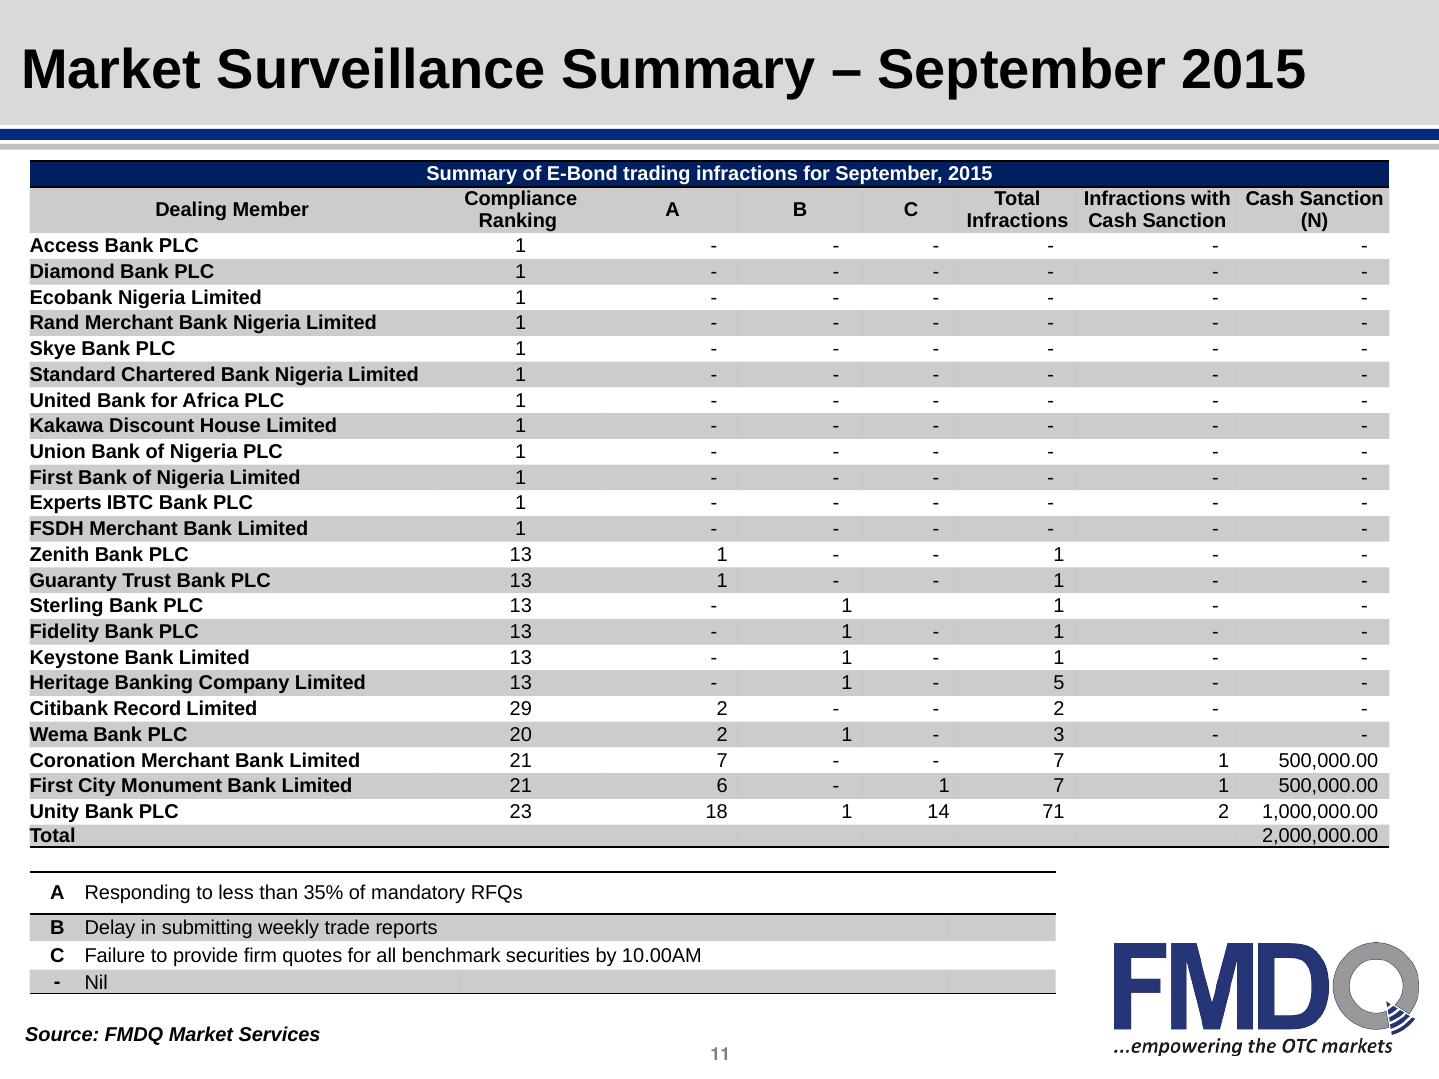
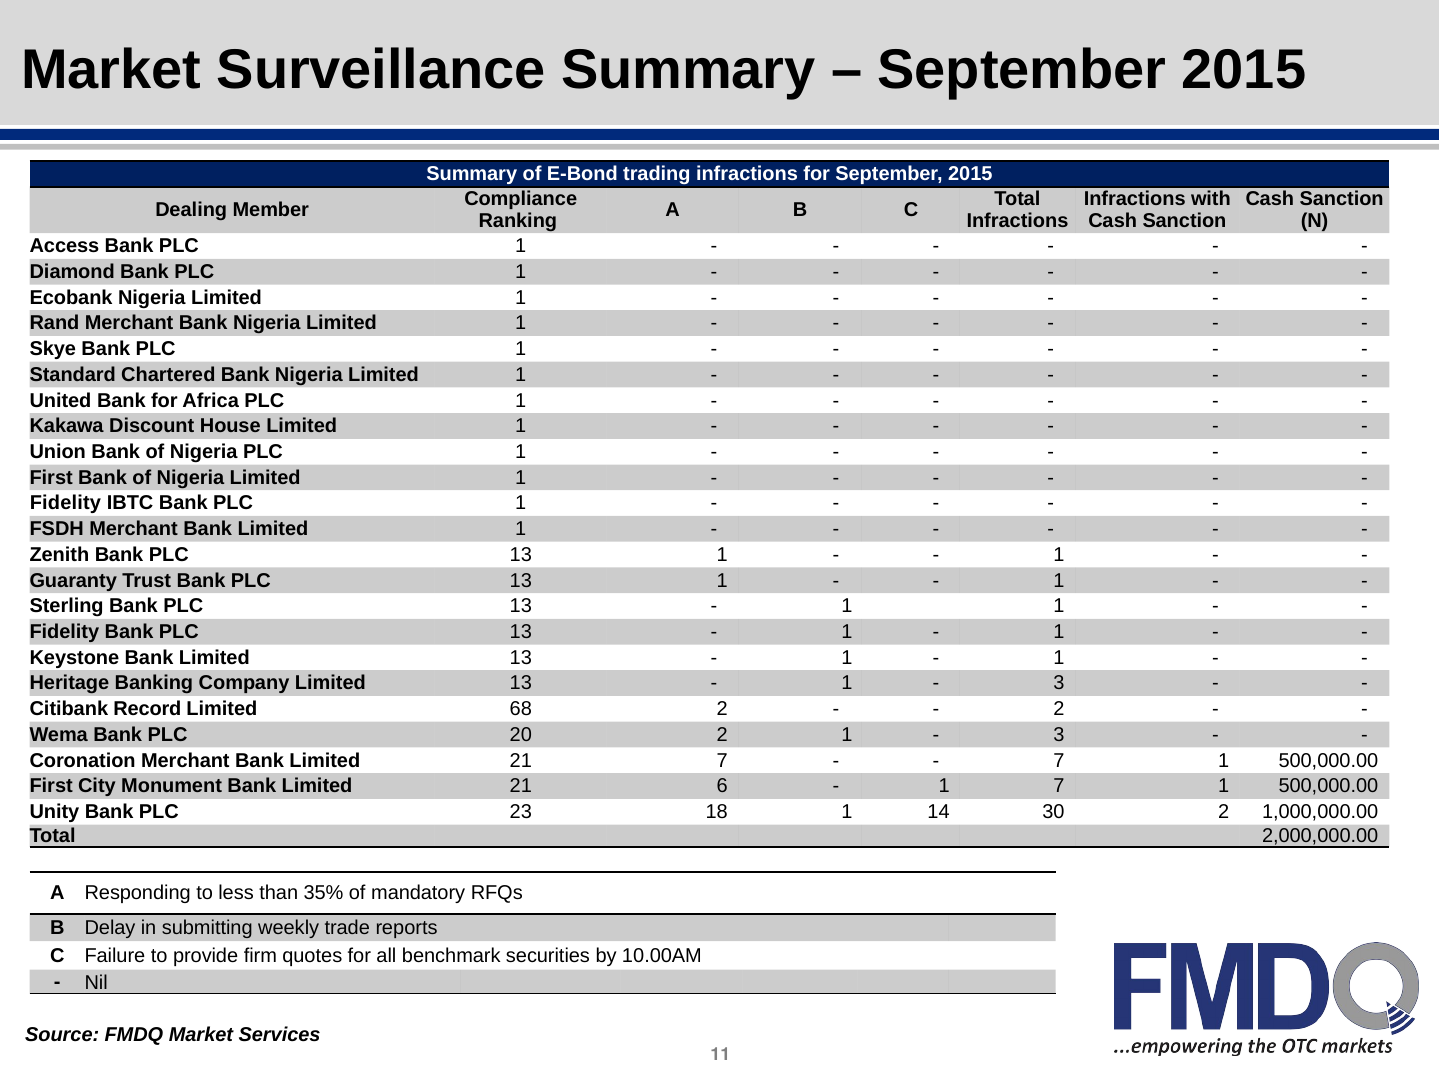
Experts at (66, 503): Experts -> Fidelity
5 at (1059, 683): 5 -> 3
29: 29 -> 68
71: 71 -> 30
